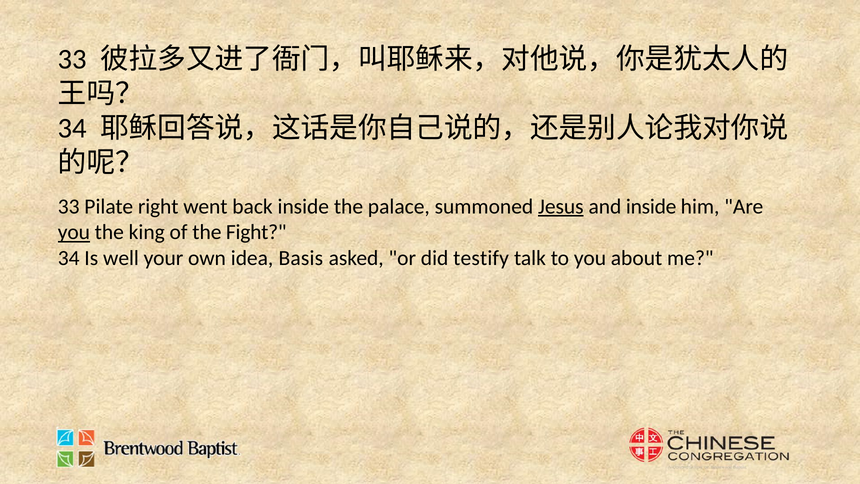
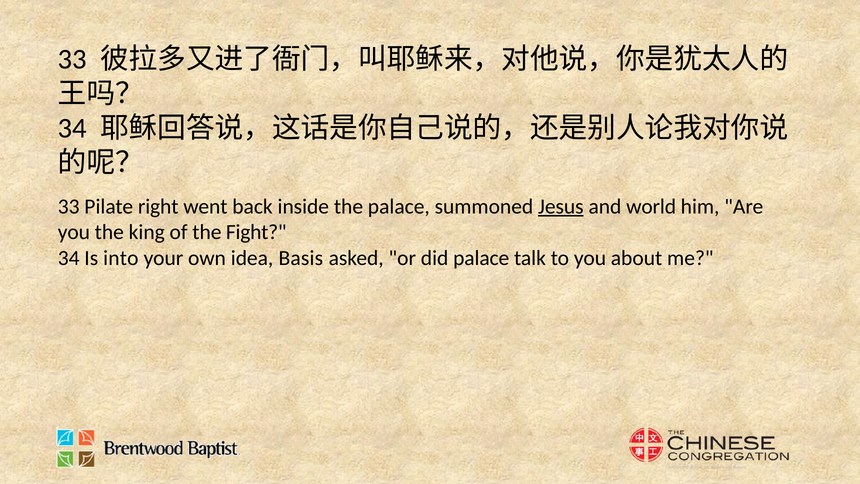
and inside: inside -> world
you at (74, 232) underline: present -> none
well: well -> into
did testify: testify -> palace
